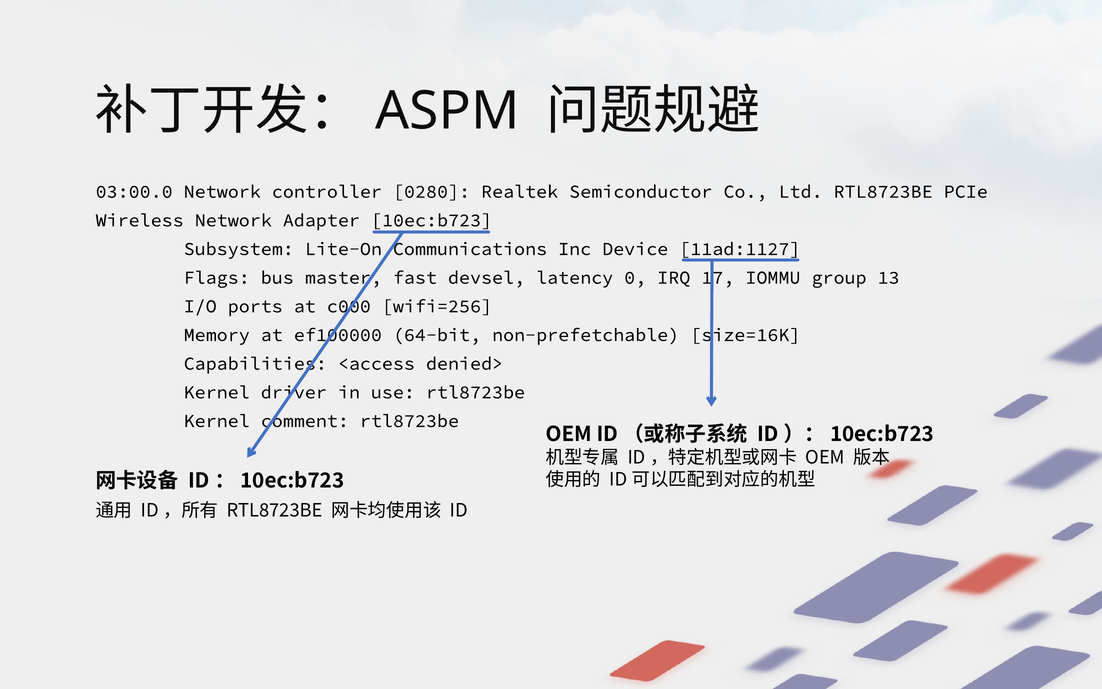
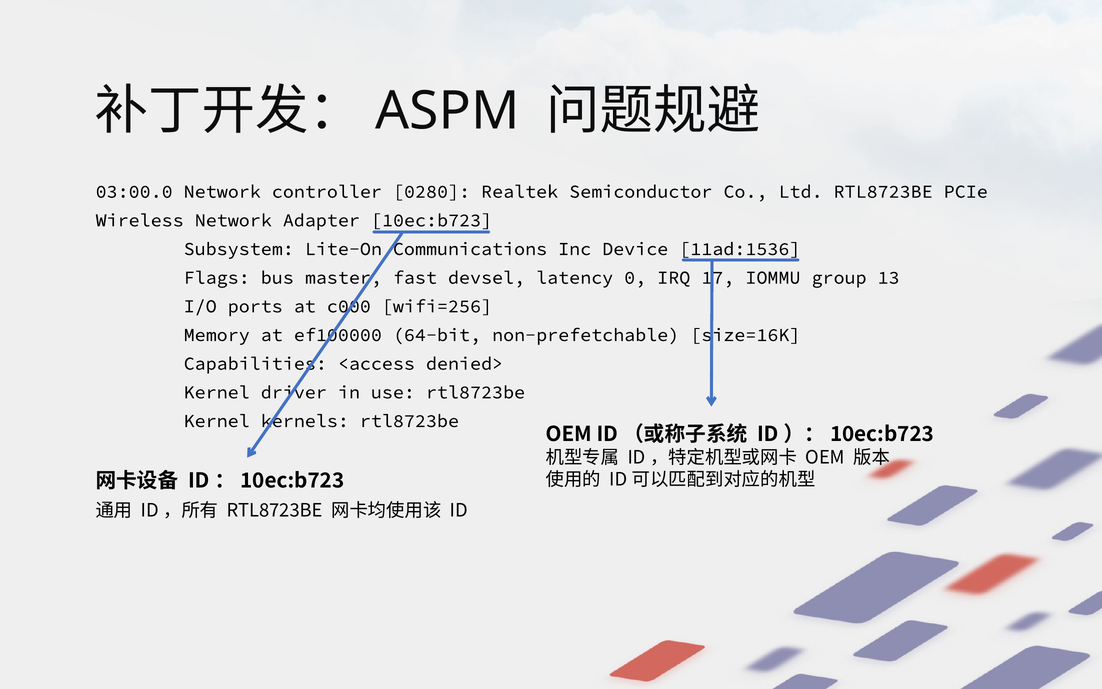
11ad:1127: 11ad:1127 -> 11ad:1536
comment: comment -> kernels
